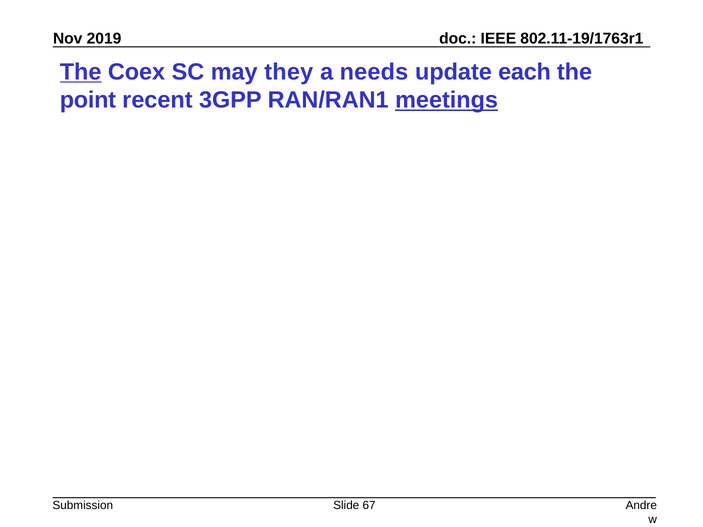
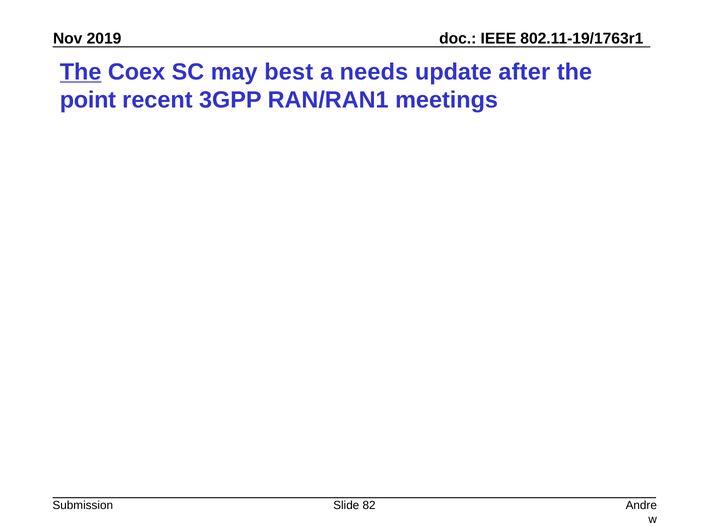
they: they -> best
each: each -> after
meetings underline: present -> none
67: 67 -> 82
